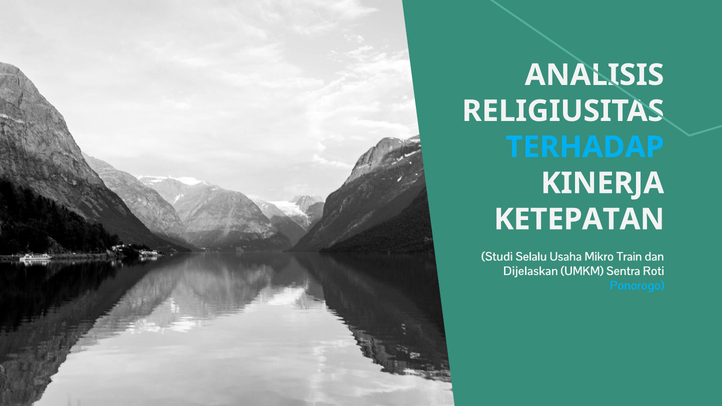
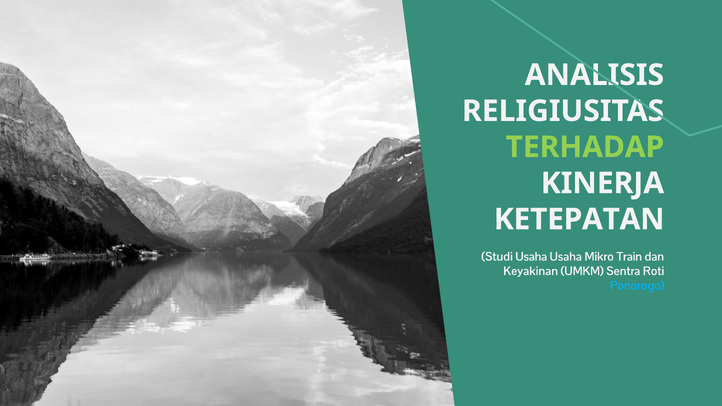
TERHADAP colour: light blue -> light green
Studi Selalu: Selalu -> Usaha
Dijelaskan: Dijelaskan -> Keyakinan
